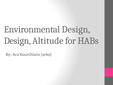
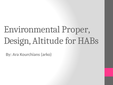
Environmental Design: Design -> Proper
